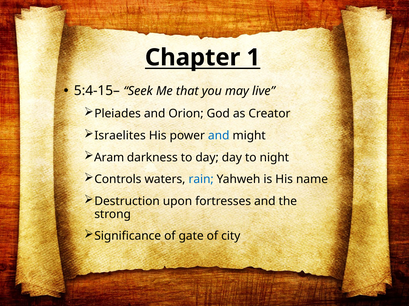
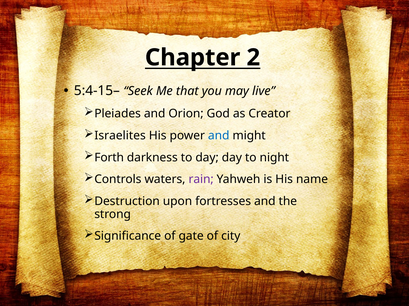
1: 1 -> 2
Aram: Aram -> Forth
rain colour: blue -> purple
